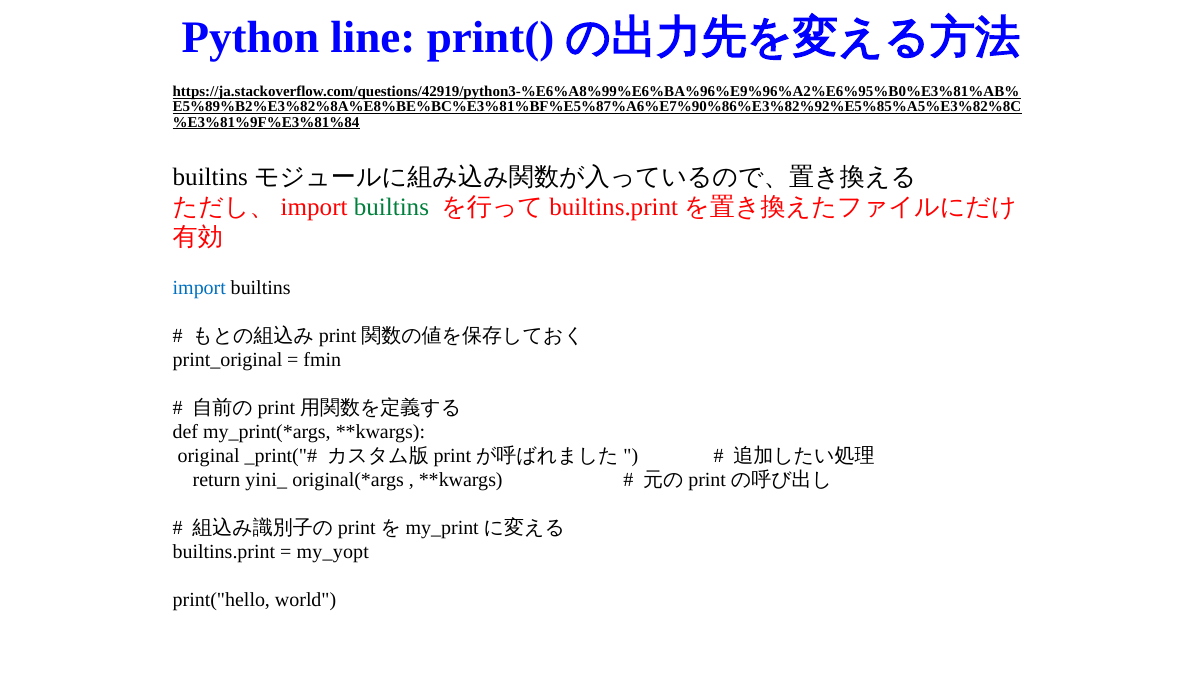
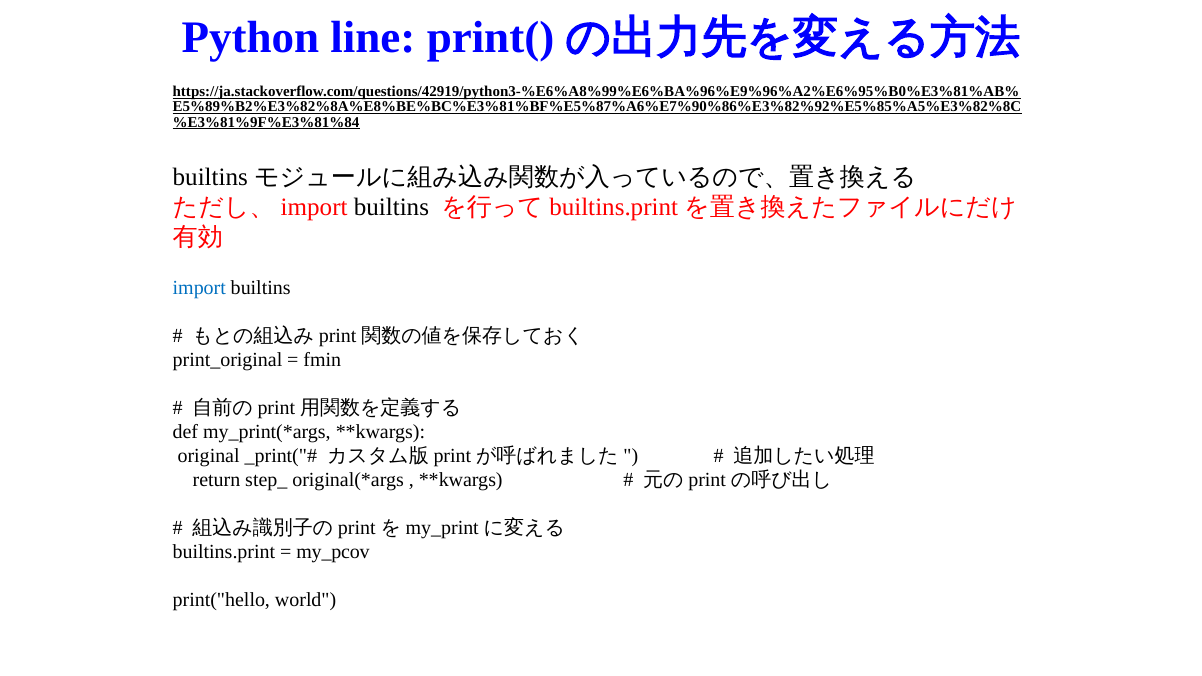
builtins at (391, 207) colour: green -> black
yini_: yini_ -> step_
my_yopt: my_yopt -> my_pcov
